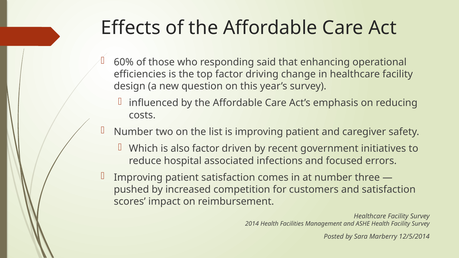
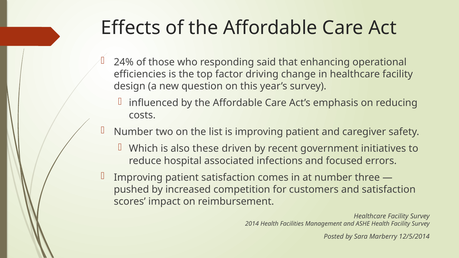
60%: 60% -> 24%
also factor: factor -> these
